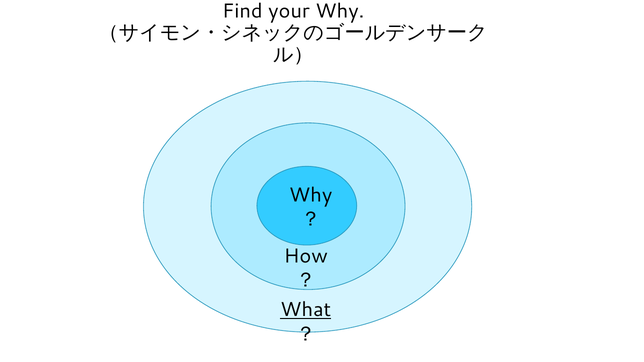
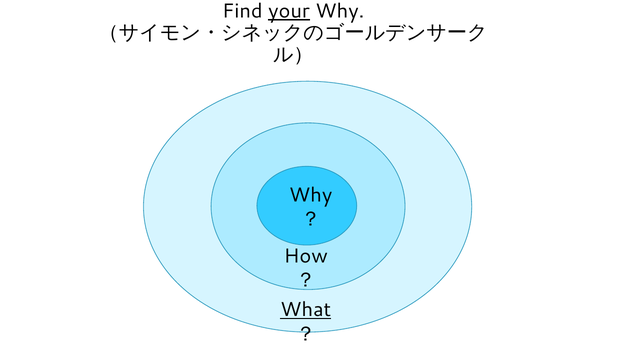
your underline: none -> present
